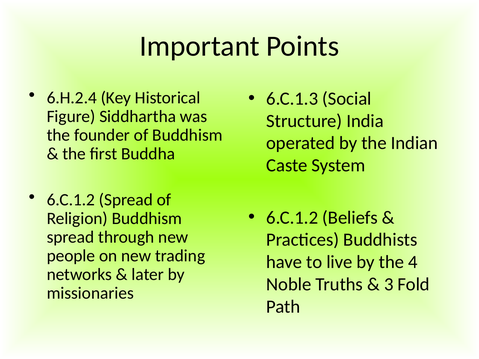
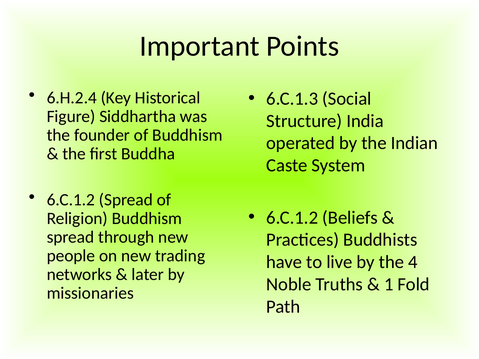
3: 3 -> 1
